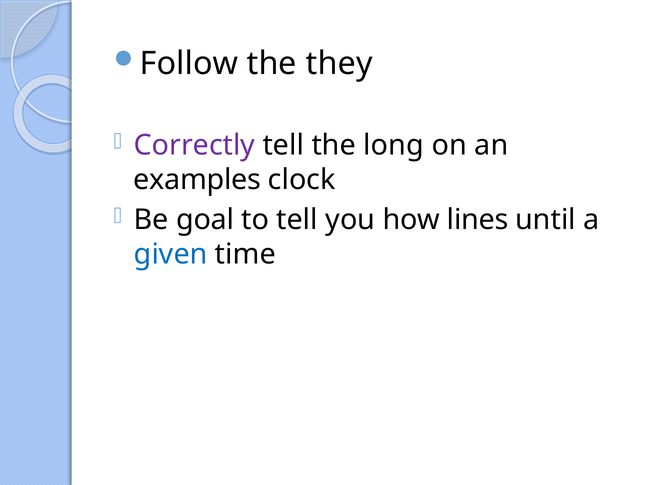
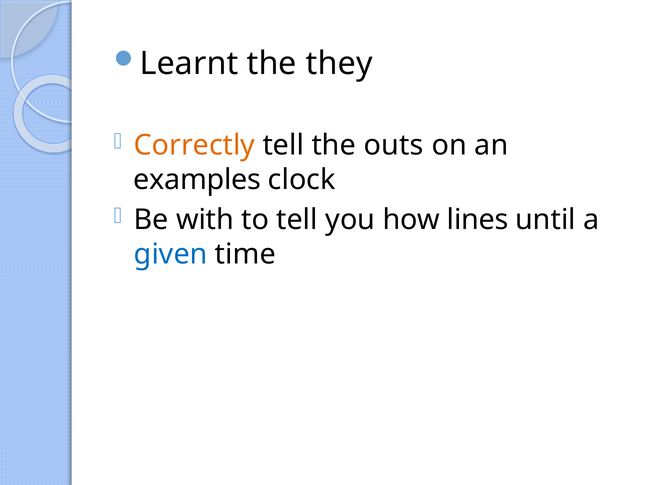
Follow: Follow -> Learnt
Correctly colour: purple -> orange
long: long -> outs
goal: goal -> with
